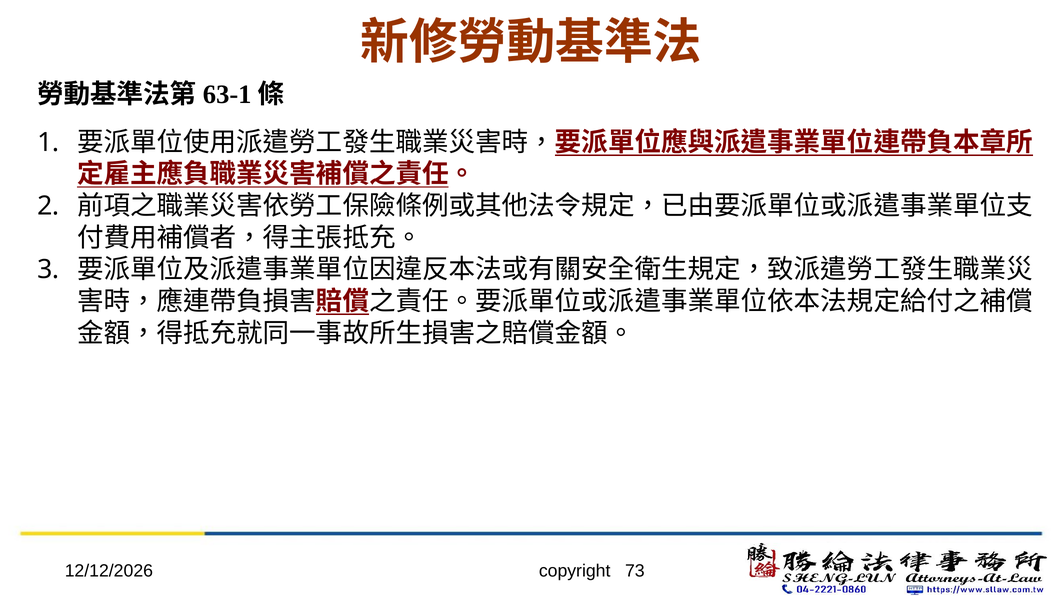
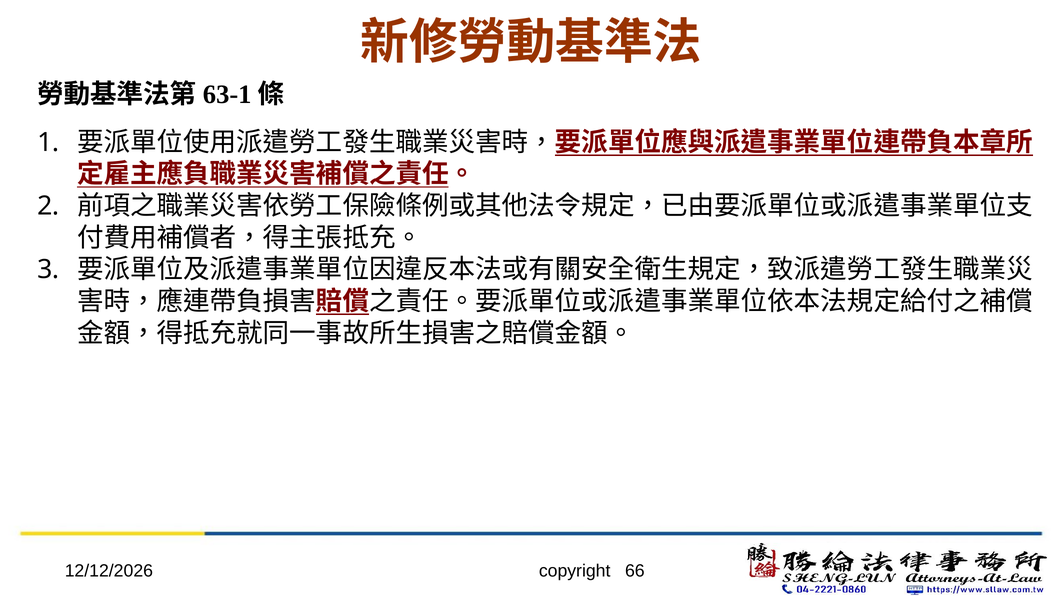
73: 73 -> 66
